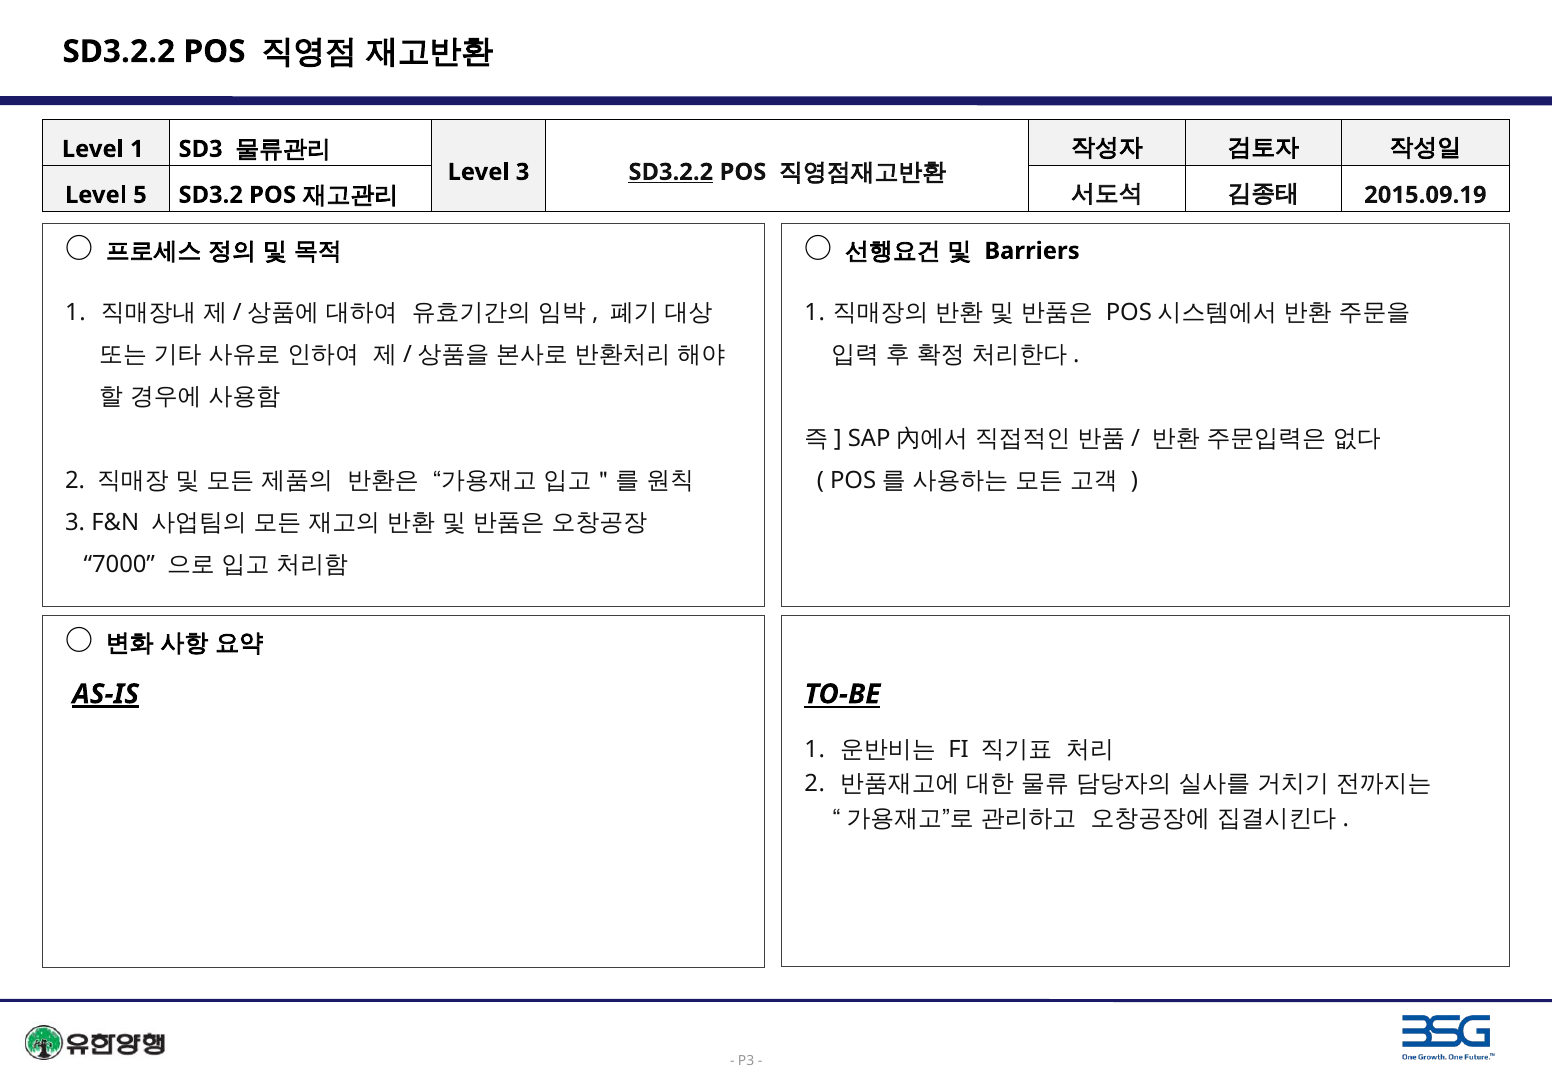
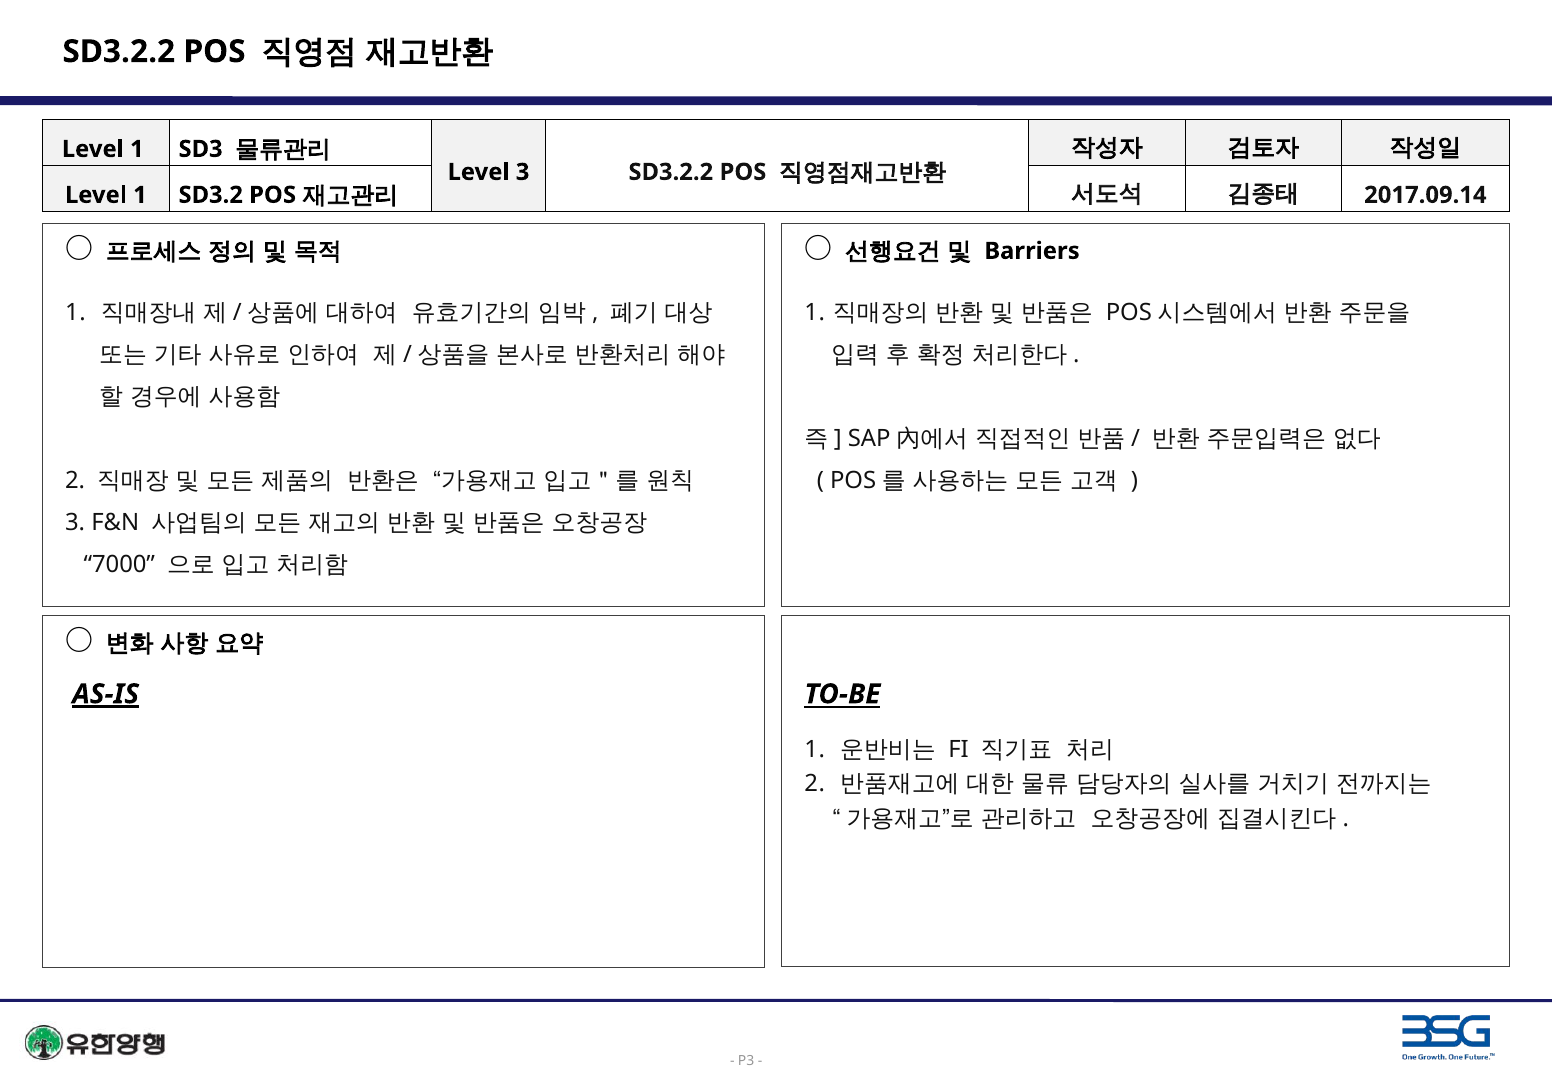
SD3.2.2 at (671, 172) underline: present -> none
5 at (140, 195): 5 -> 1
2015.09.19: 2015.09.19 -> 2017.09.14
